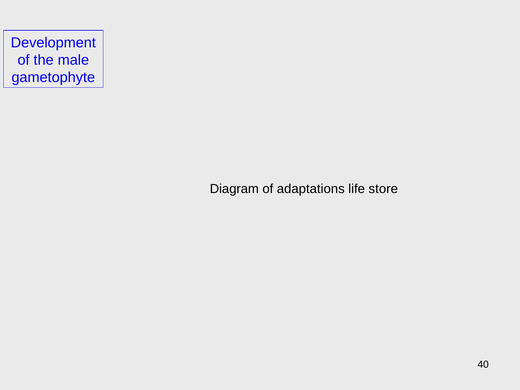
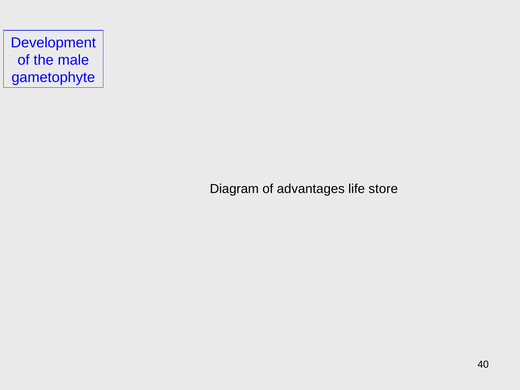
adaptations: adaptations -> advantages
